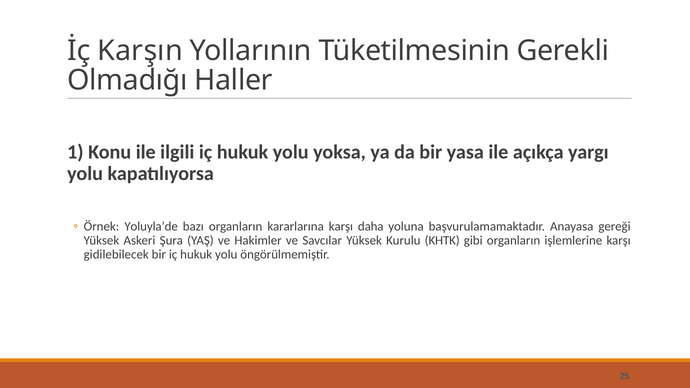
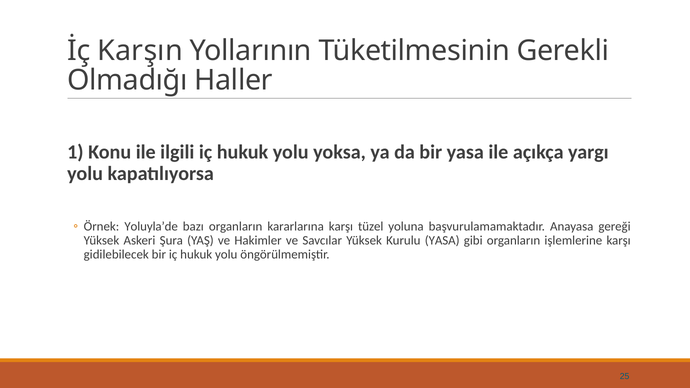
daha: daha -> tüzel
Kurulu KHTK: KHTK -> YASA
